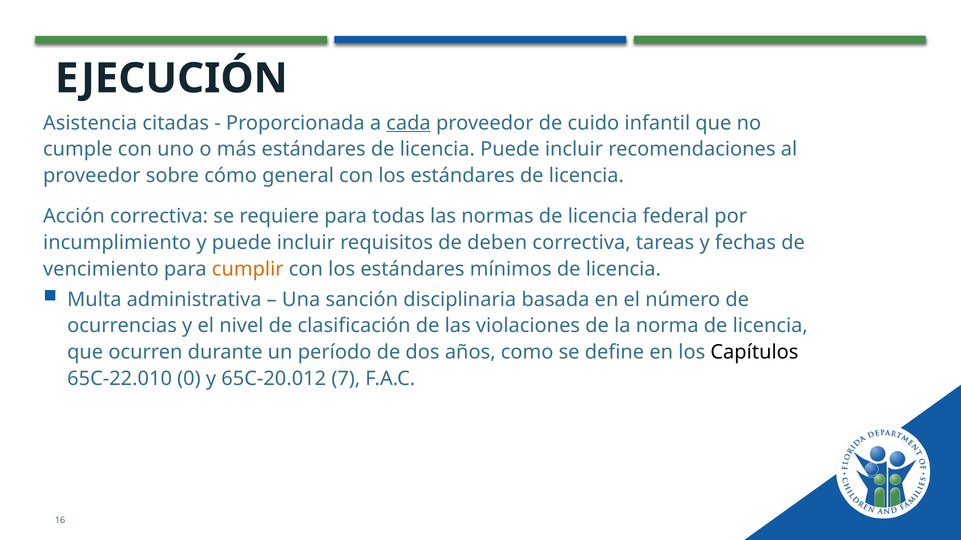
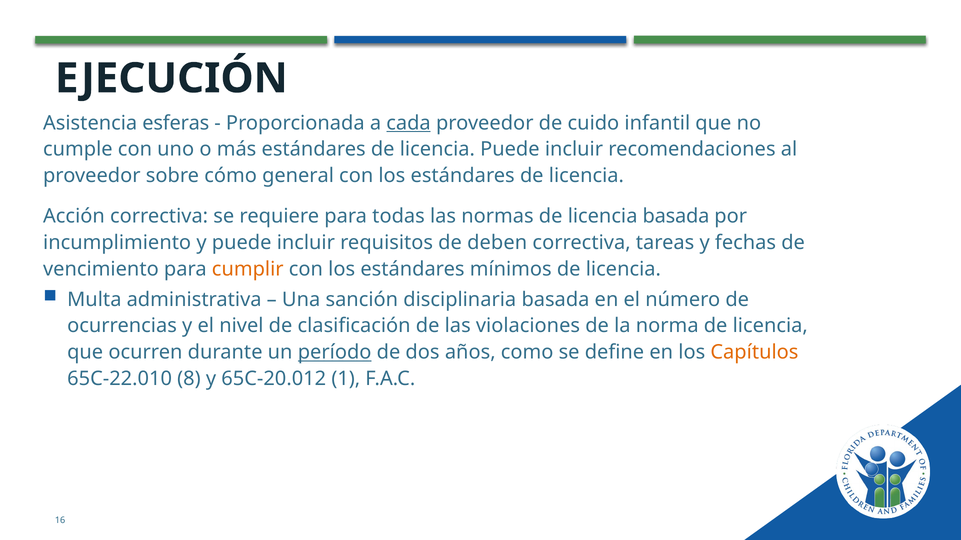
citadas: citadas -> esferas
licencia federal: federal -> basada
período underline: none -> present
Capítulos colour: black -> orange
0: 0 -> 8
7: 7 -> 1
